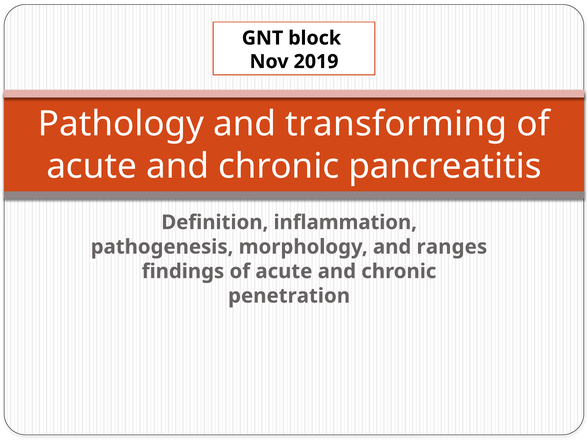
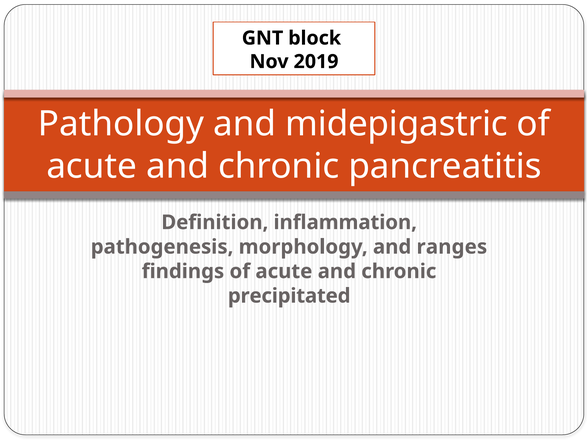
transforming: transforming -> midepigastric
penetration: penetration -> precipitated
